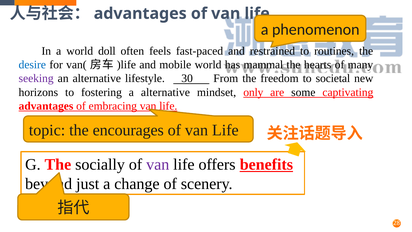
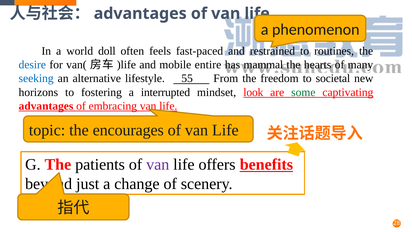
mobile world: world -> entire
seeking colour: purple -> blue
30: 30 -> 55
a alternative: alternative -> interrupted
only: only -> look
some colour: black -> green
socially: socially -> patients
